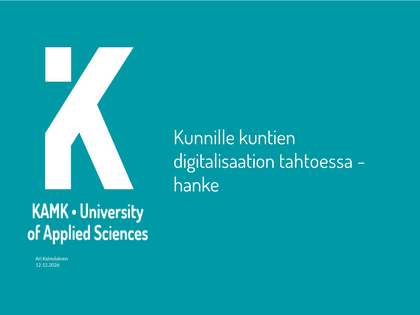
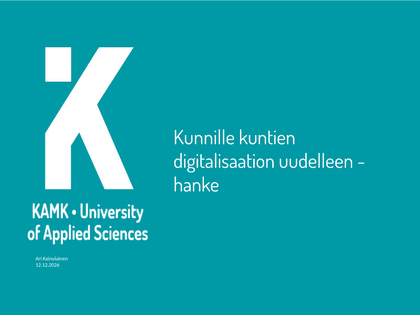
tahtoessa: tahtoessa -> uudelleen
